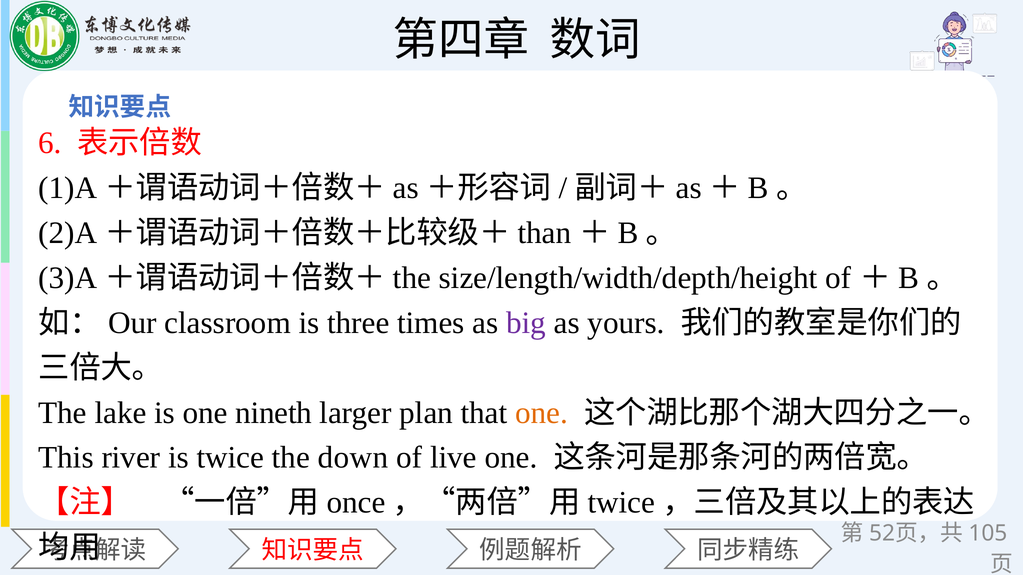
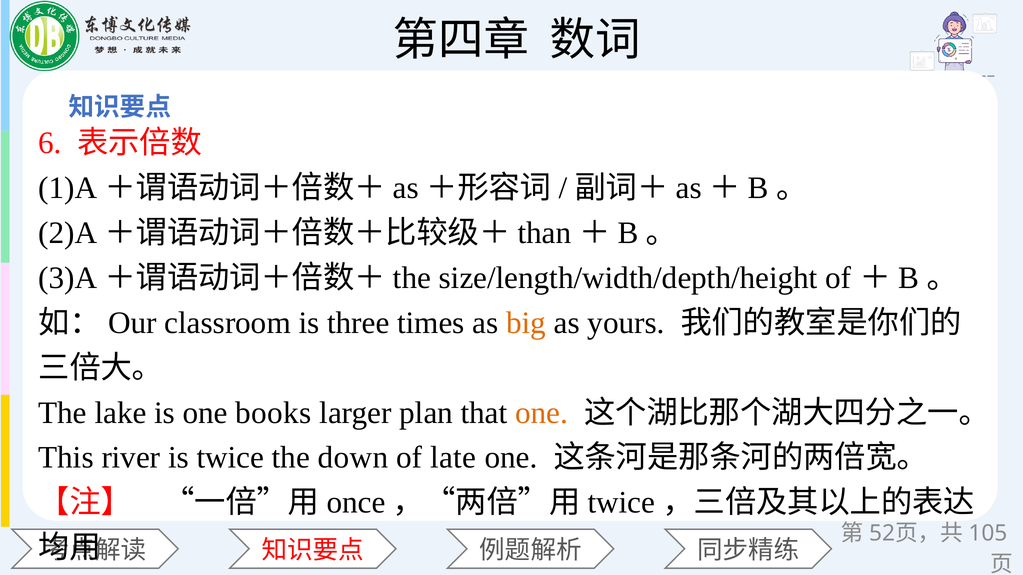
big colour: purple -> orange
nineth: nineth -> books
live: live -> late
